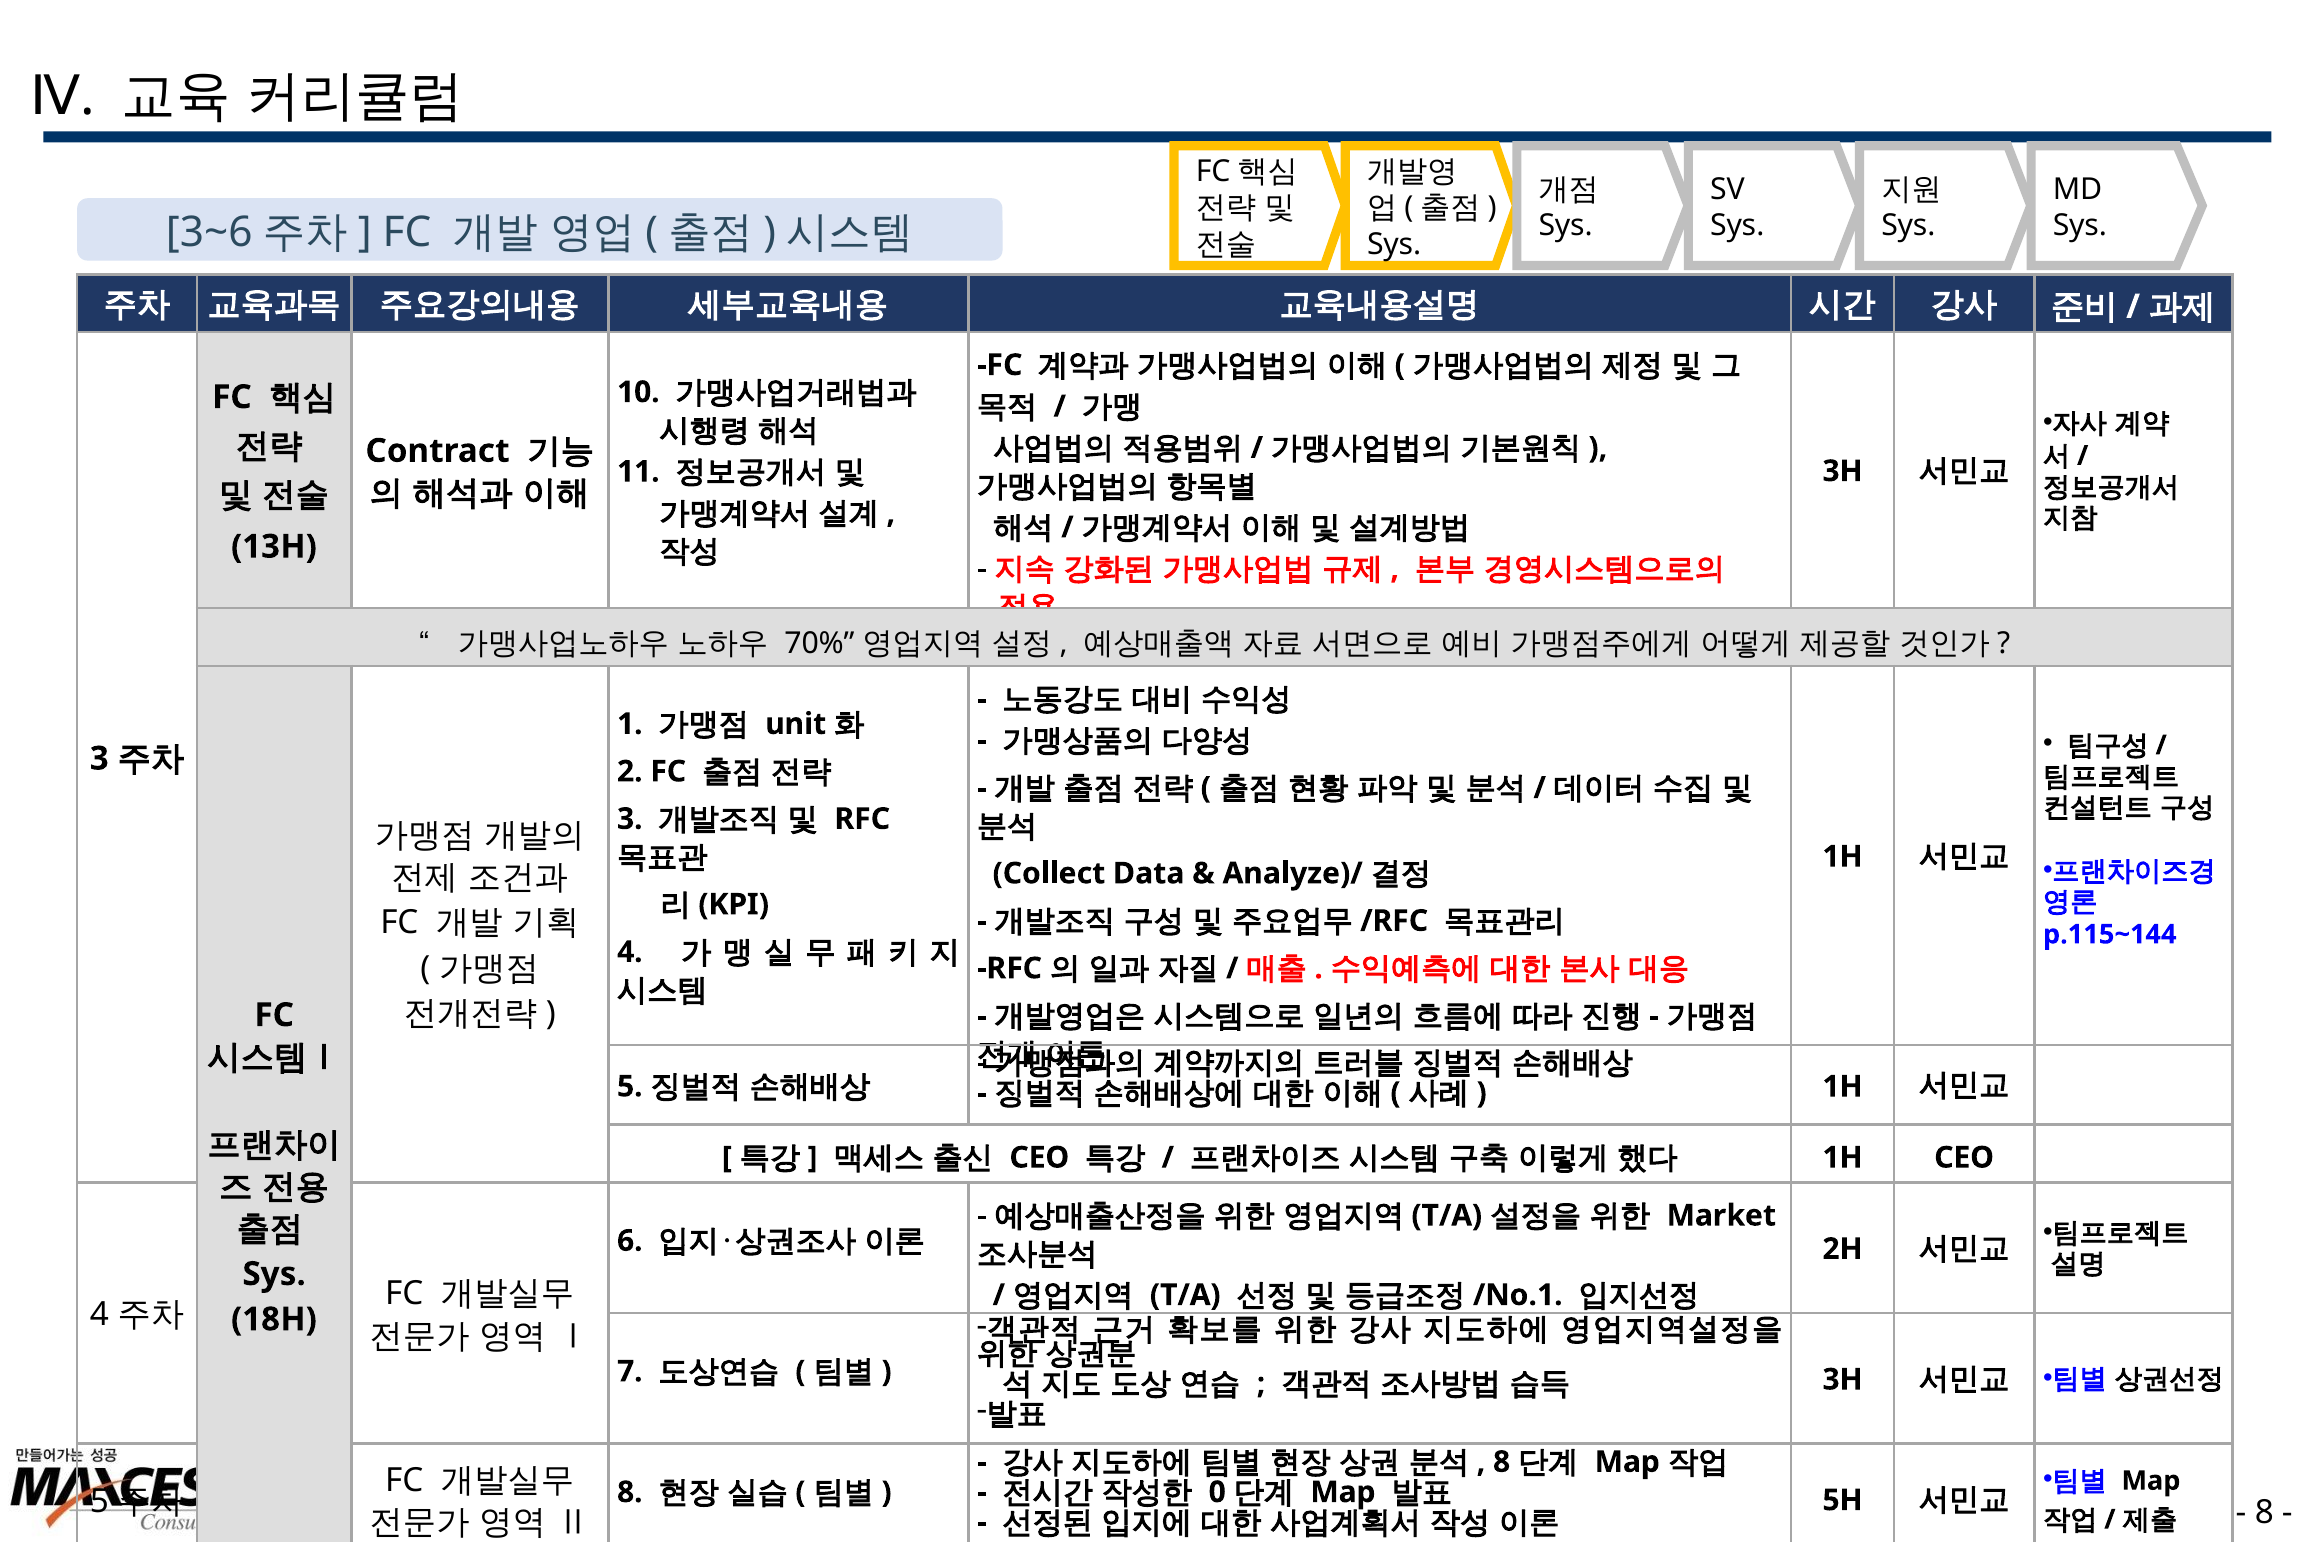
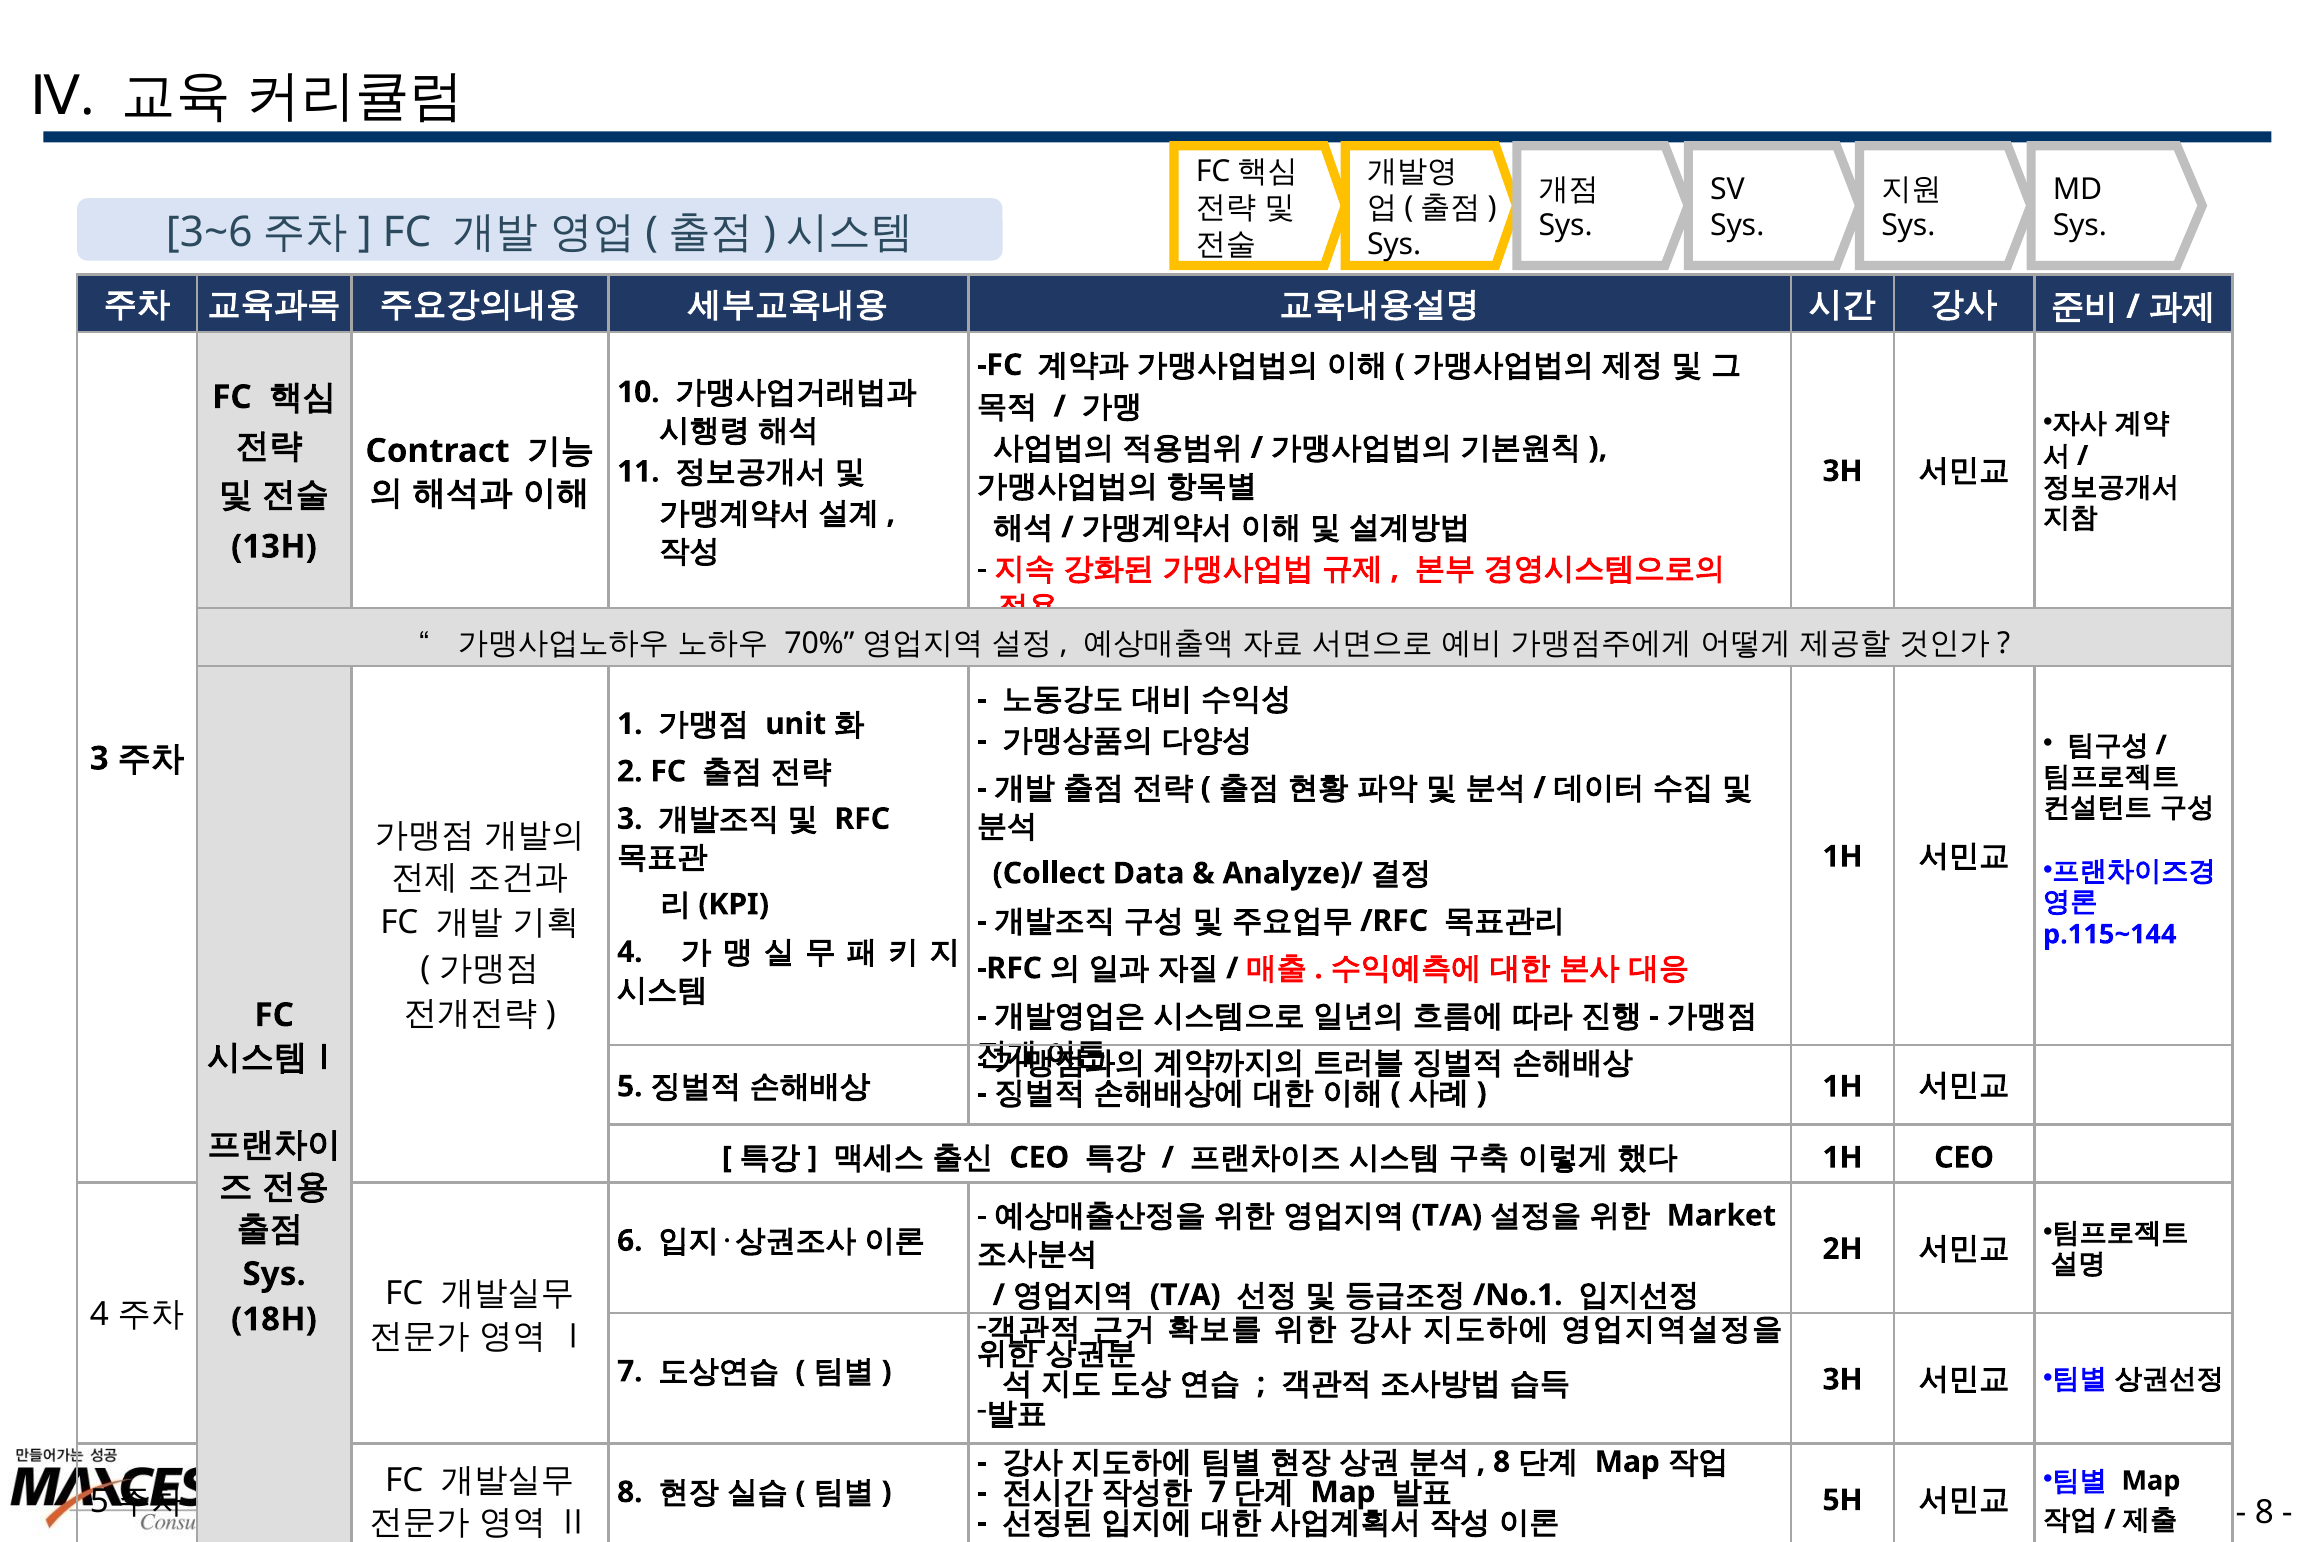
0 at (1217, 1493): 0 -> 7
